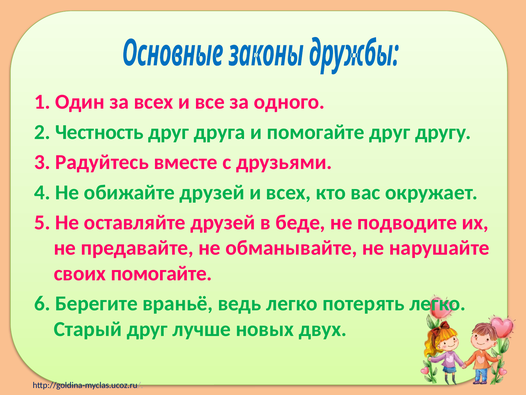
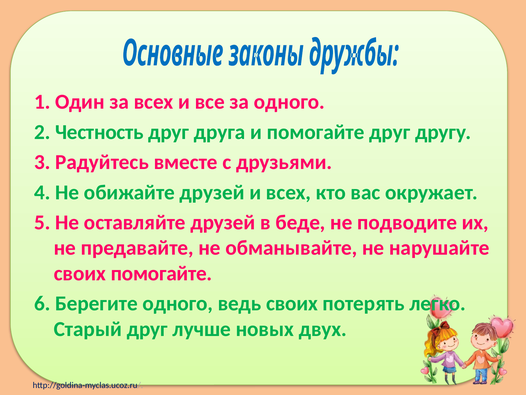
Берегите враньё: враньё -> одного
ведь легко: легко -> своих
